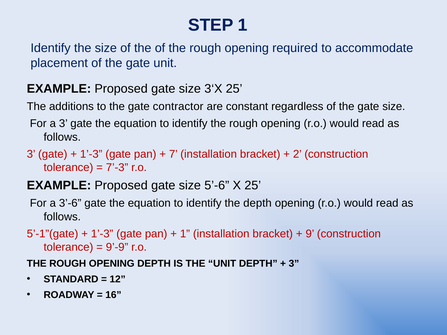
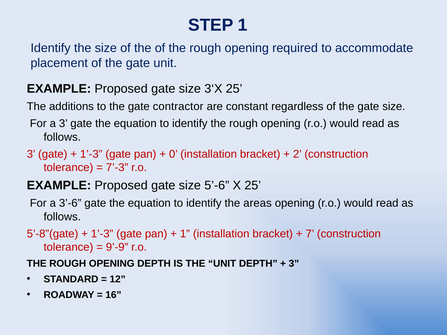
7: 7 -> 0
the depth: depth -> areas
5’-1”(gate: 5’-1”(gate -> 5’-8”(gate
9: 9 -> 7
